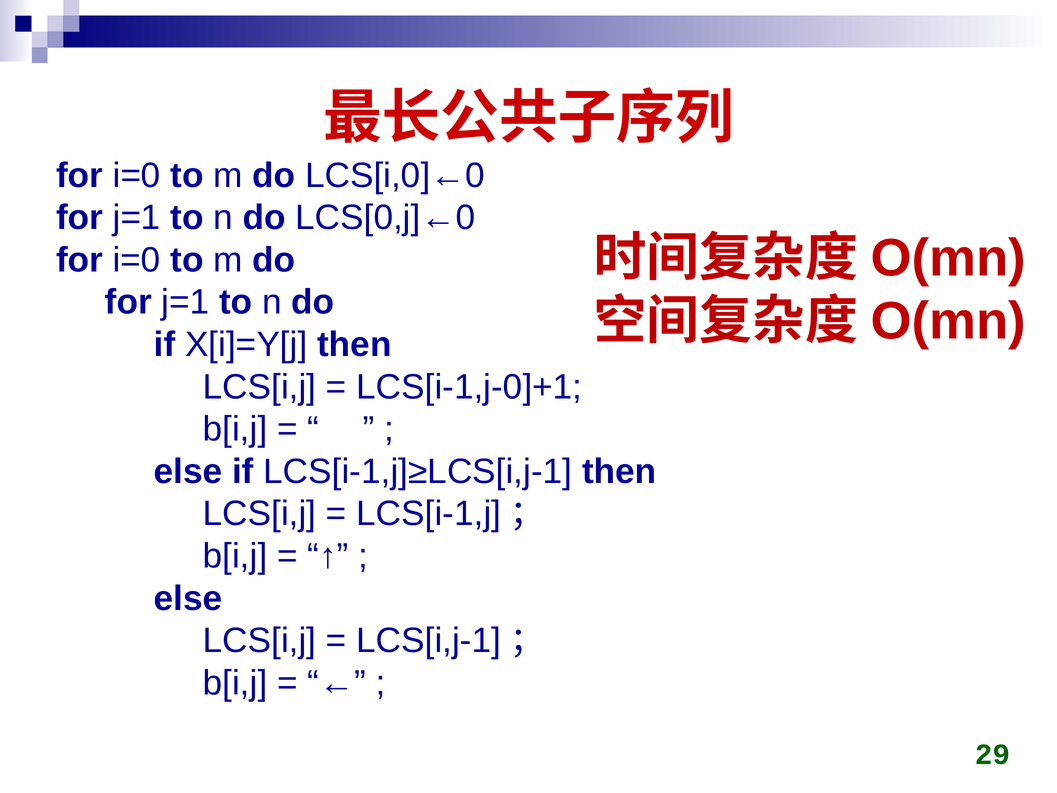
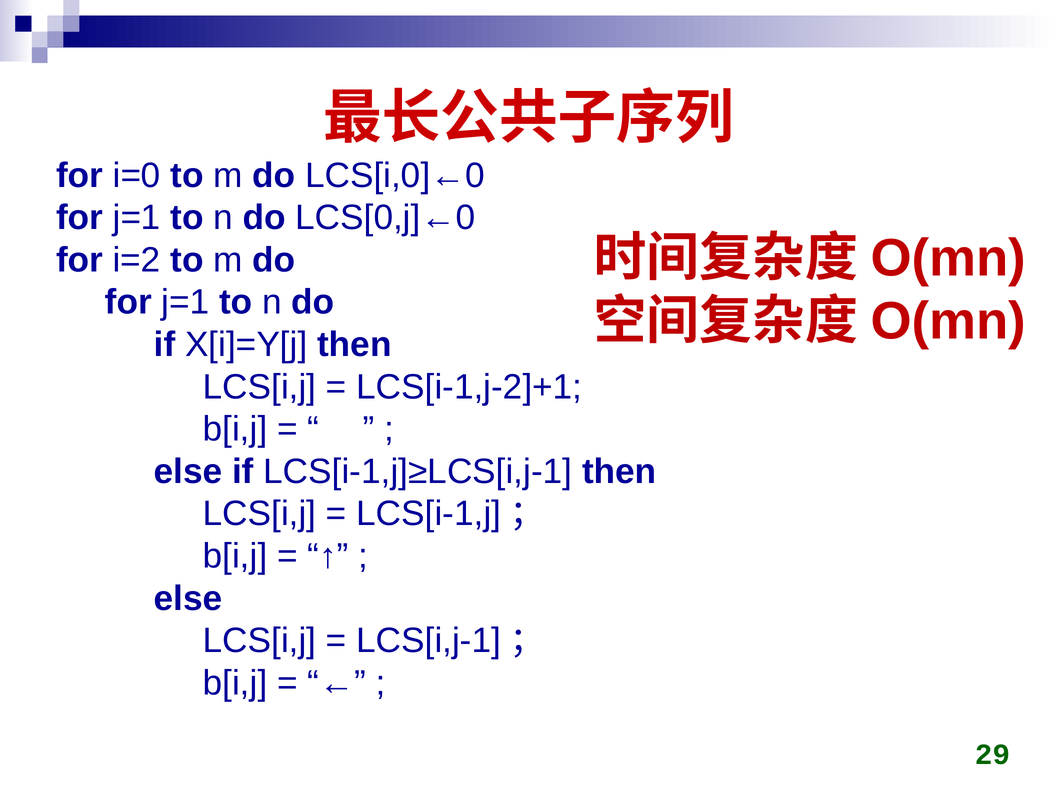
i=0 at (137, 260): i=0 -> i=2
LCS[i-1,j-0]+1: LCS[i-1,j-0]+1 -> LCS[i-1,j-2]+1
